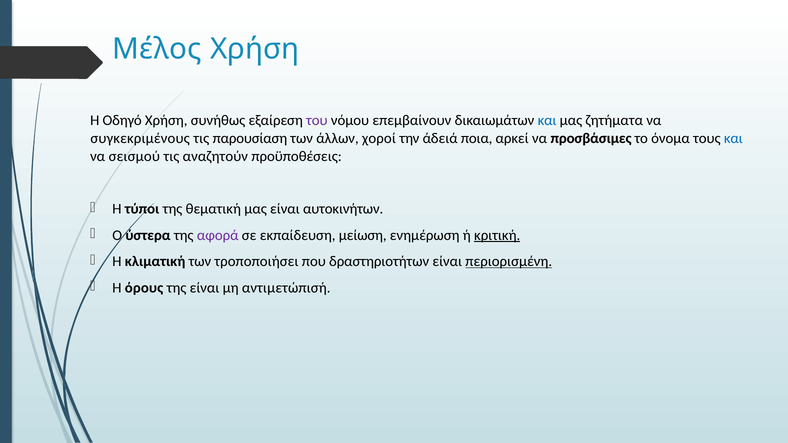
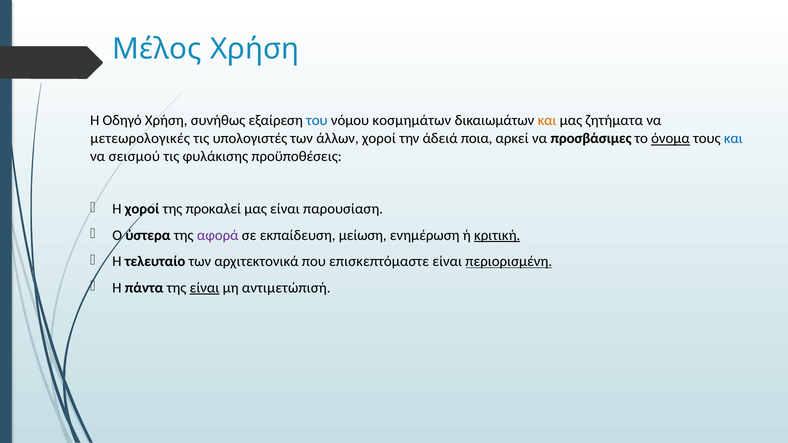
του colour: purple -> blue
επεμβαίνουν: επεμβαίνουν -> κοσμημάτων
και at (547, 121) colour: blue -> orange
συγκεκριμένους: συγκεκριμένους -> μετεωρολογικές
παρουσίαση: παρουσίαση -> υπολογιστές
όνομα underline: none -> present
αναζητούν: αναζητούν -> φυλάκισης
Η τύποι: τύποι -> χοροί
θεματική: θεματική -> προκαλεί
αυτοκινήτων: αυτοκινήτων -> παρουσίαση
κλιματική: κλιματική -> τελευταίο
τροποποιήσει: τροποποιήσει -> αρχιτεκτονικά
δραστηριοτήτων: δραστηριοτήτων -> επισκεπτόμαστε
όρους: όρους -> πάντα
είναι at (205, 288) underline: none -> present
